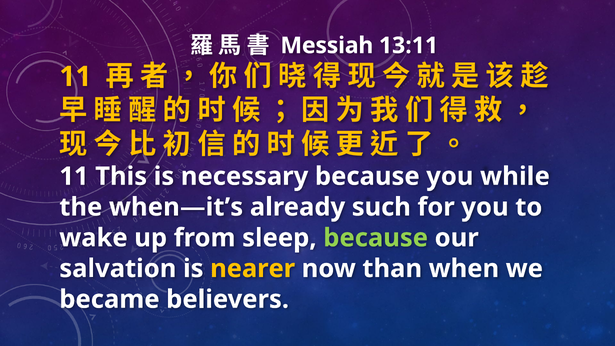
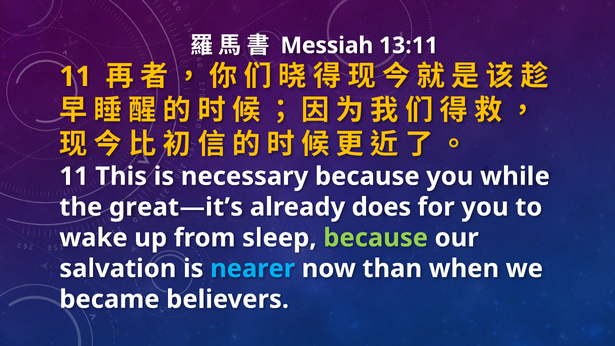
when—it’s: when—it’s -> great—it’s
such: such -> does
nearer colour: yellow -> light blue
